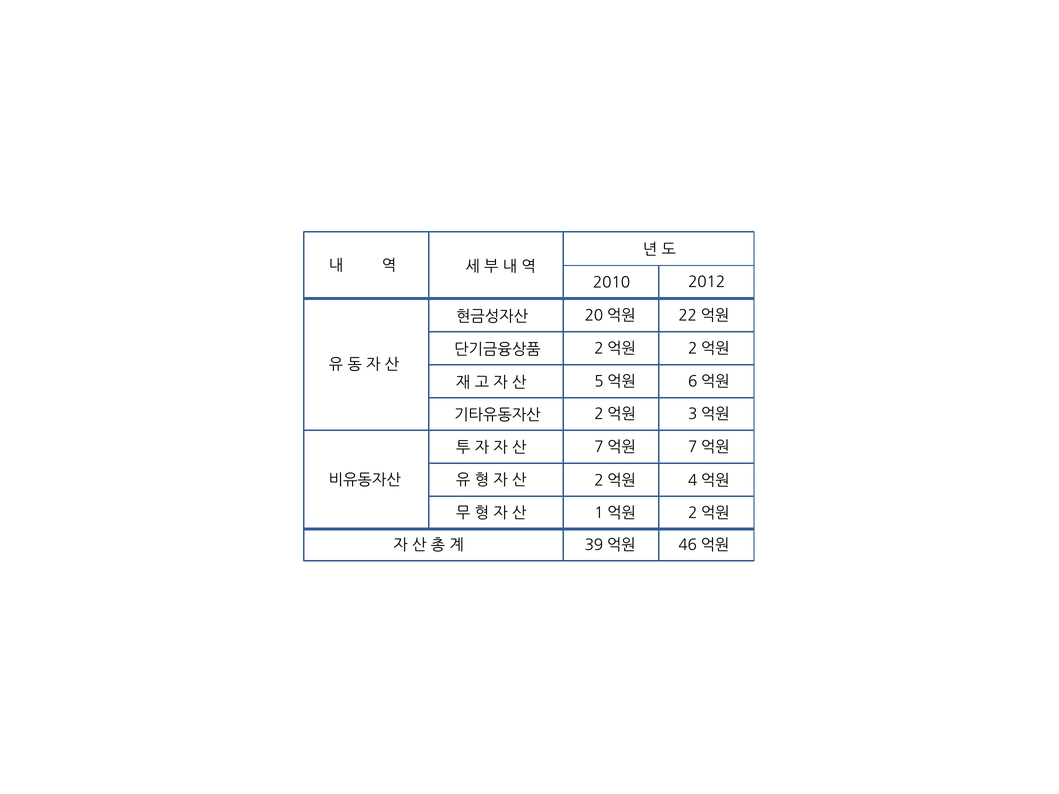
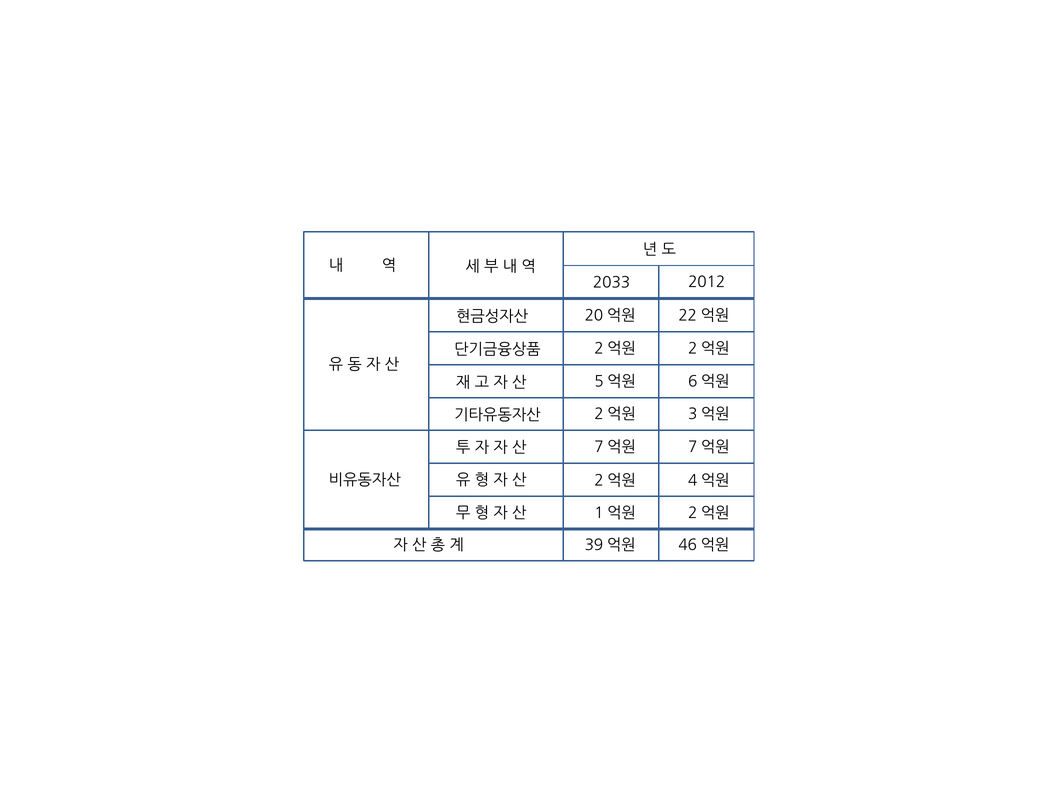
2010: 2010 -> 2033
